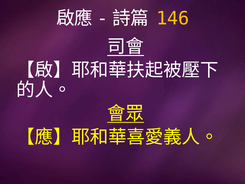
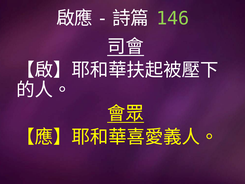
146 colour: yellow -> light green
